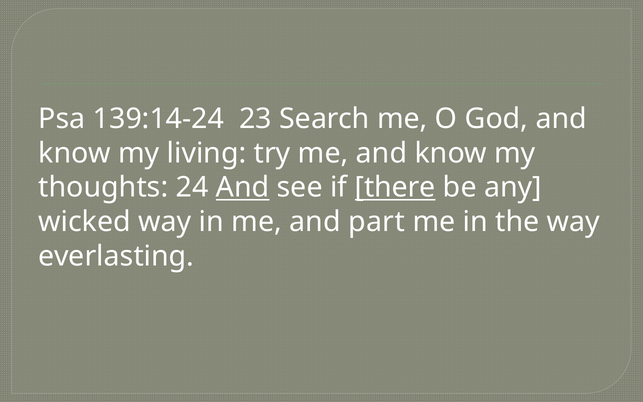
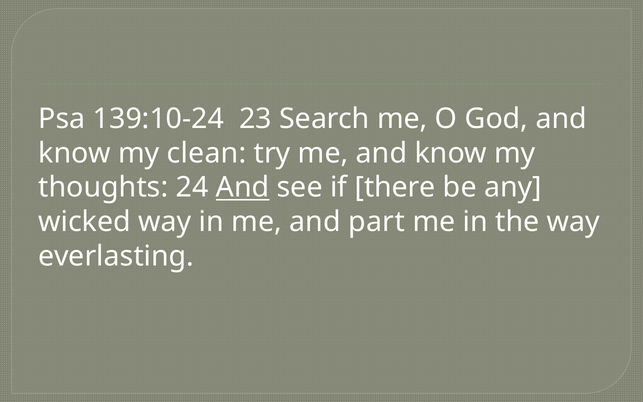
139:14-24: 139:14-24 -> 139:10-24
living: living -> clean
there underline: present -> none
